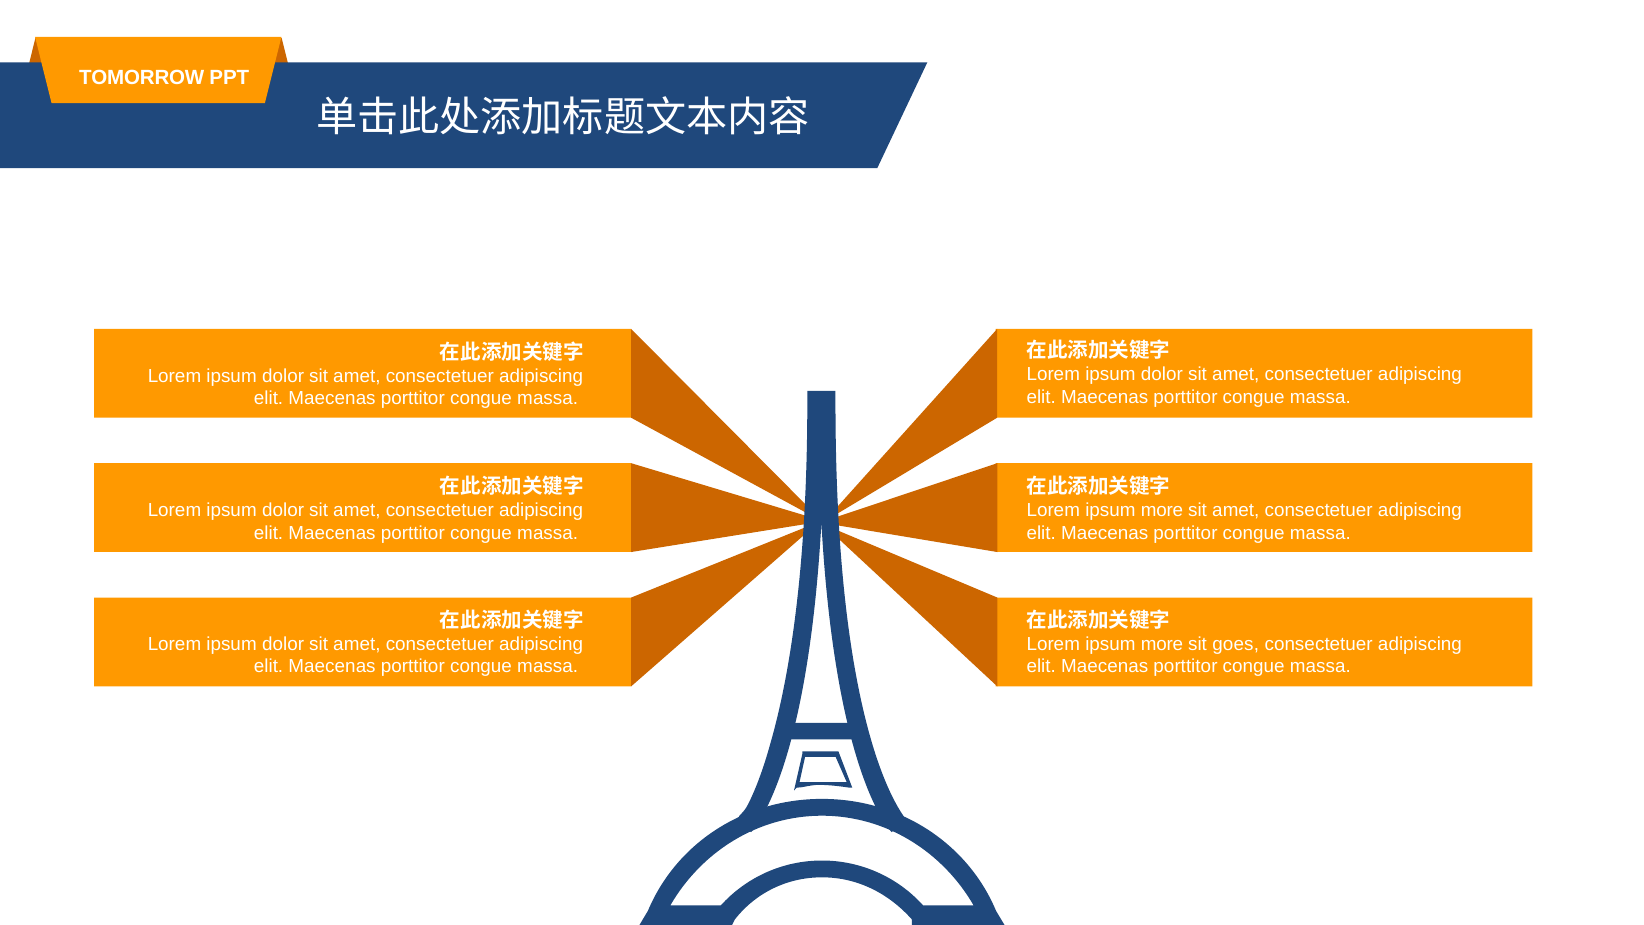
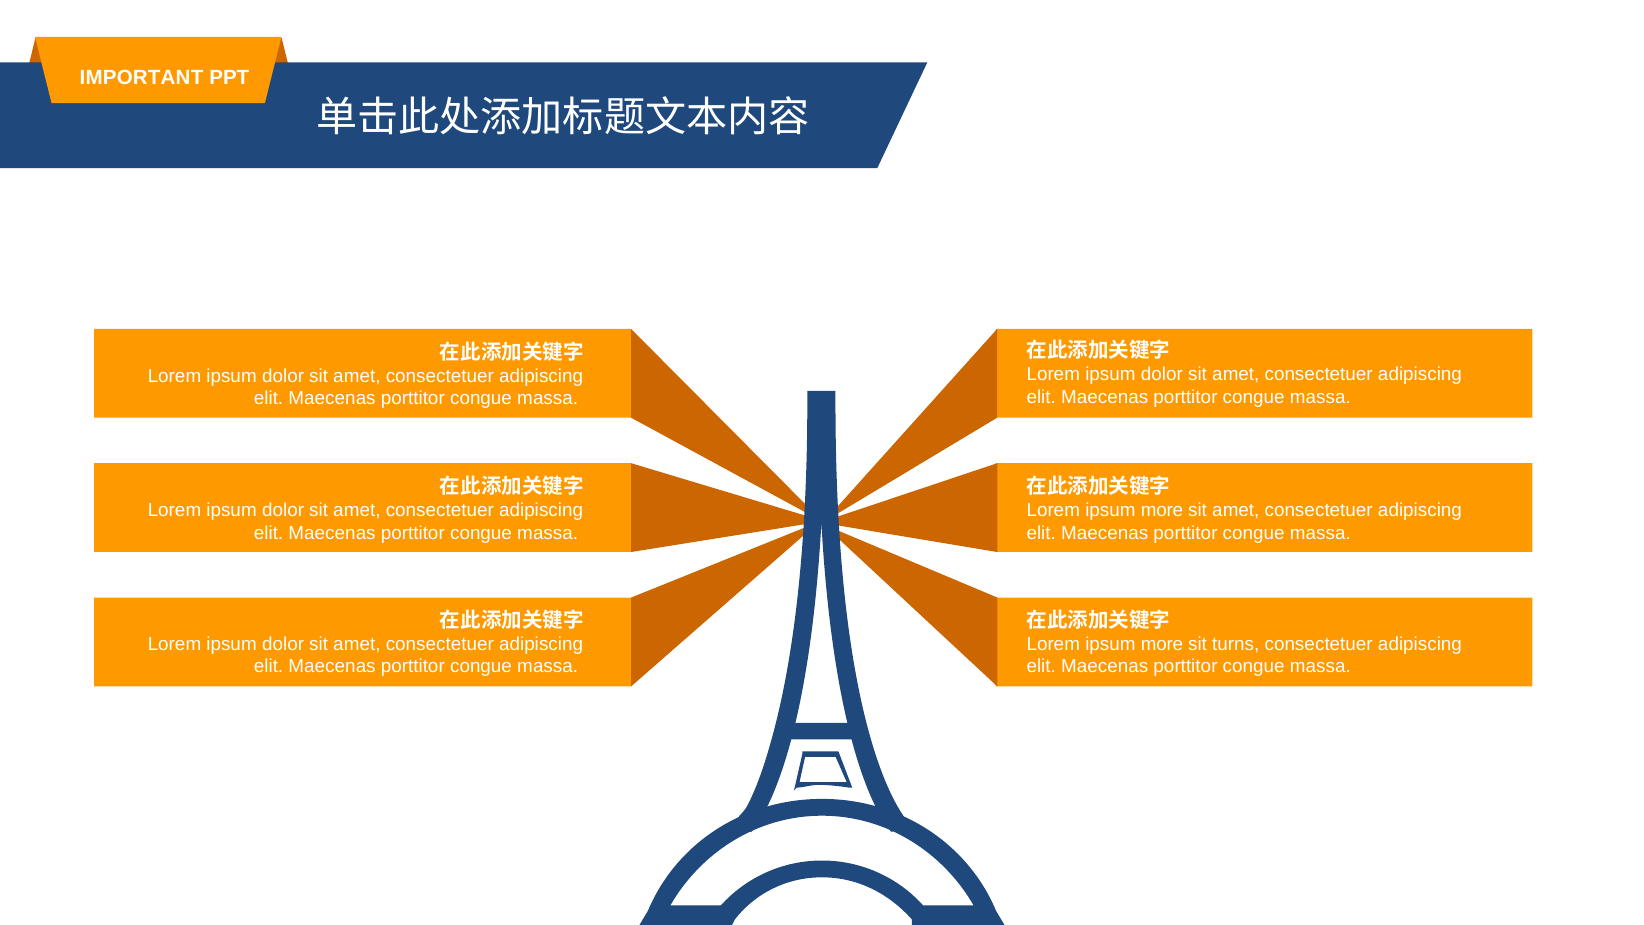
TOMORROW: TOMORROW -> IMPORTANT
goes: goes -> turns
